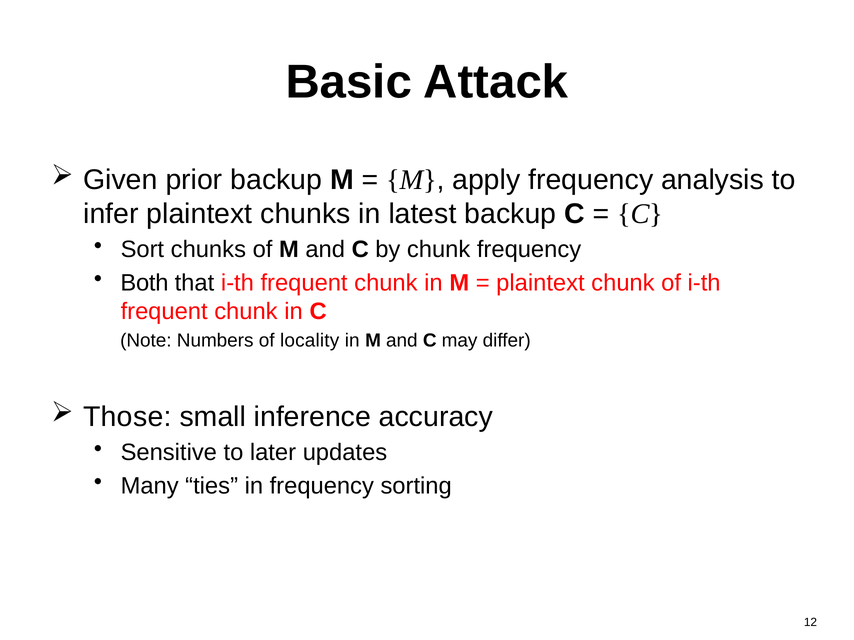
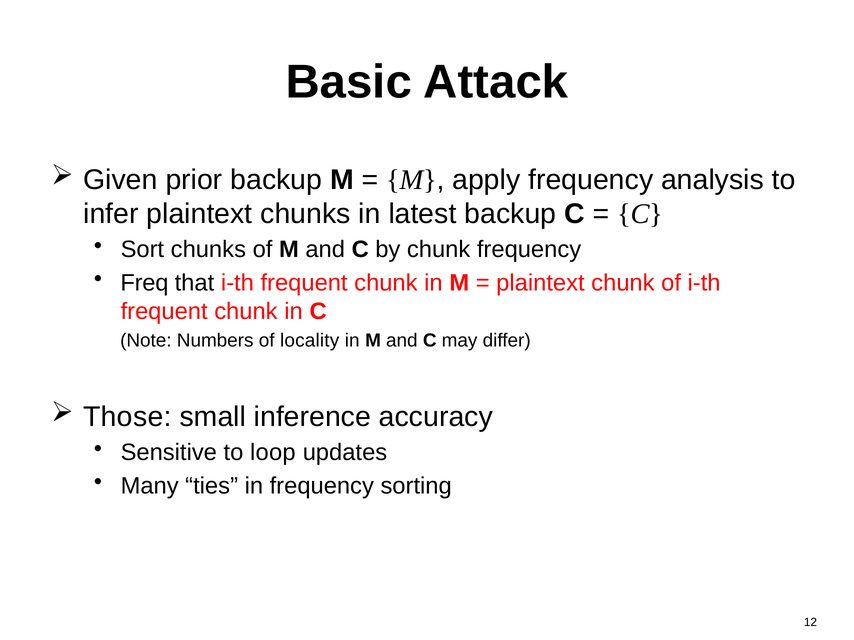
Both: Both -> Freq
later: later -> loop
